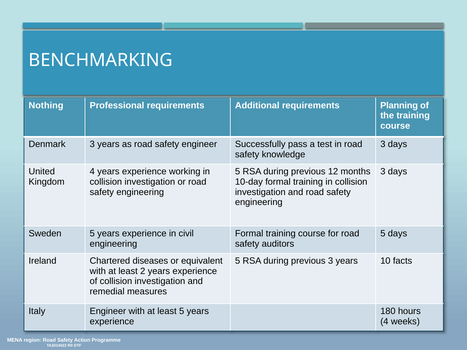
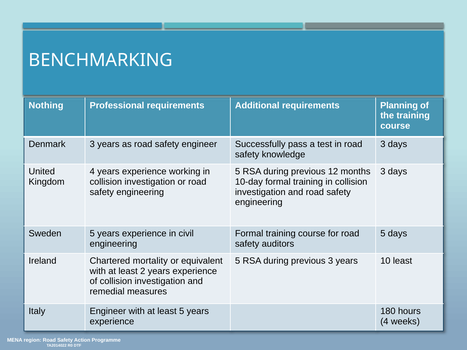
diseases: diseases -> mortality
10 facts: facts -> least
